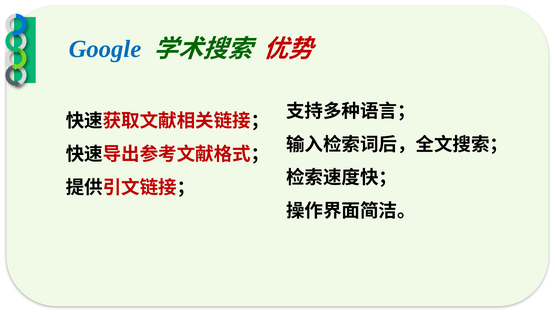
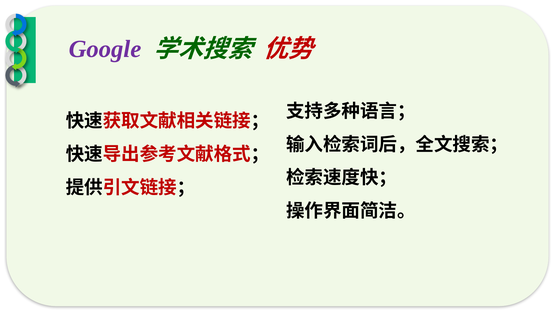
Google colour: blue -> purple
